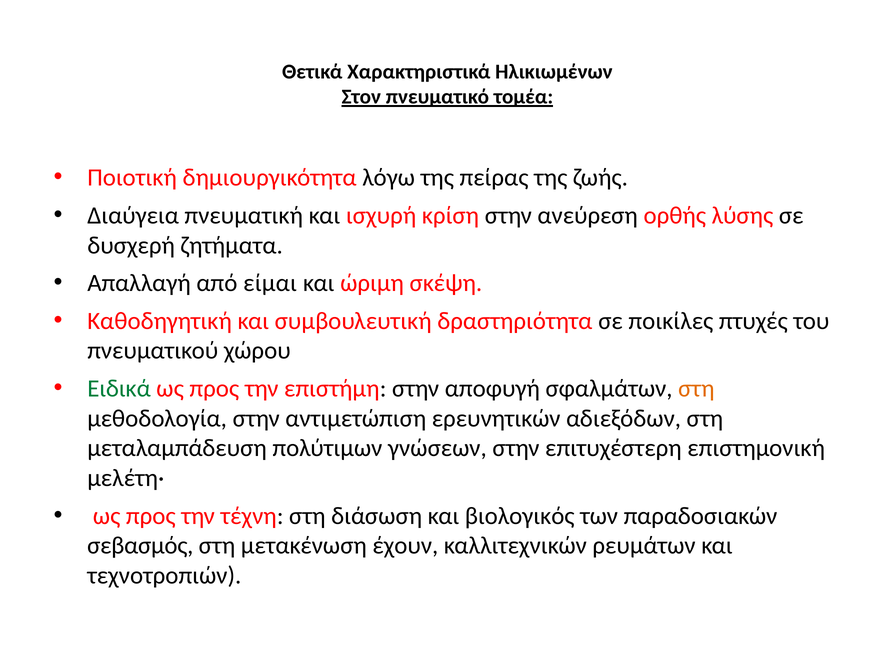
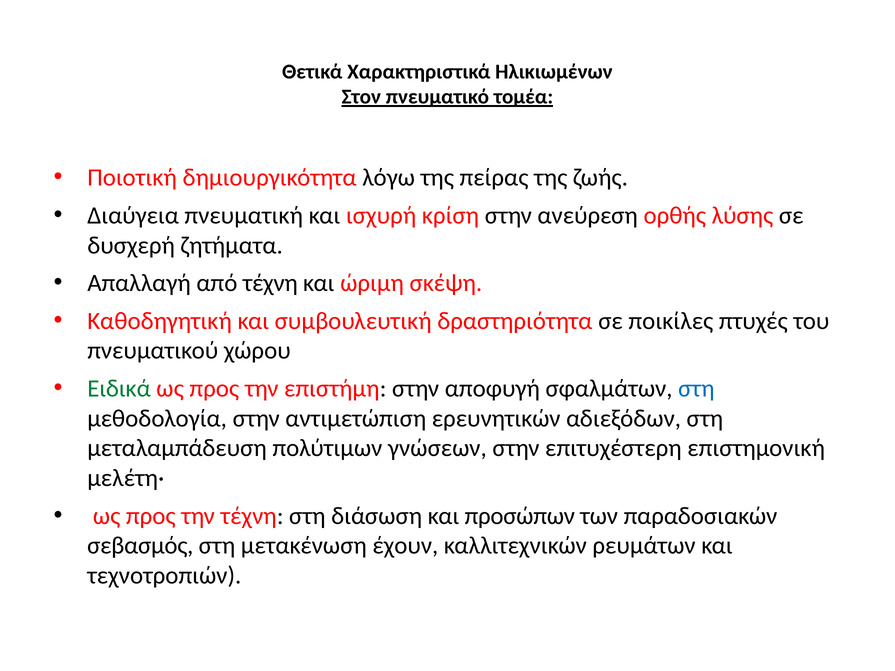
από είμαι: είμαι -> τέχνη
στη at (696, 389) colour: orange -> blue
βιολογικός: βιολογικός -> προσώπων
